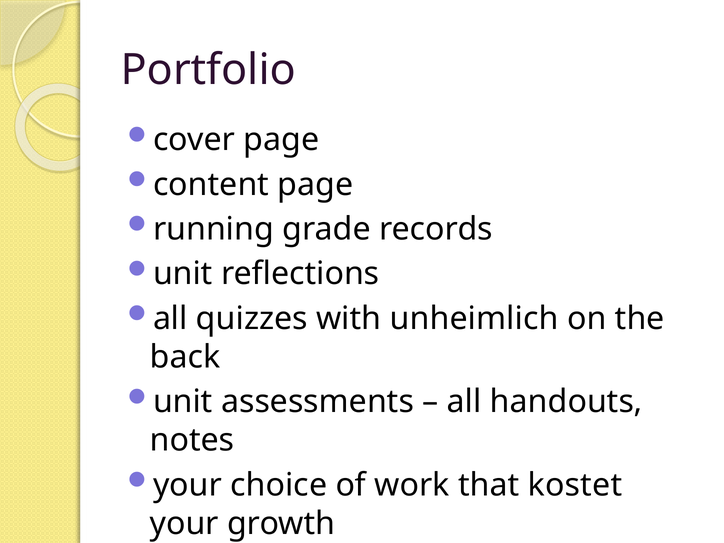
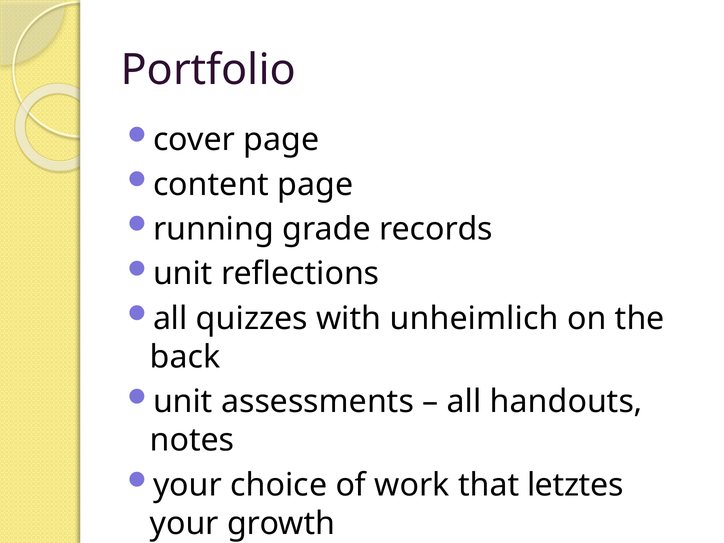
kostet: kostet -> letztes
